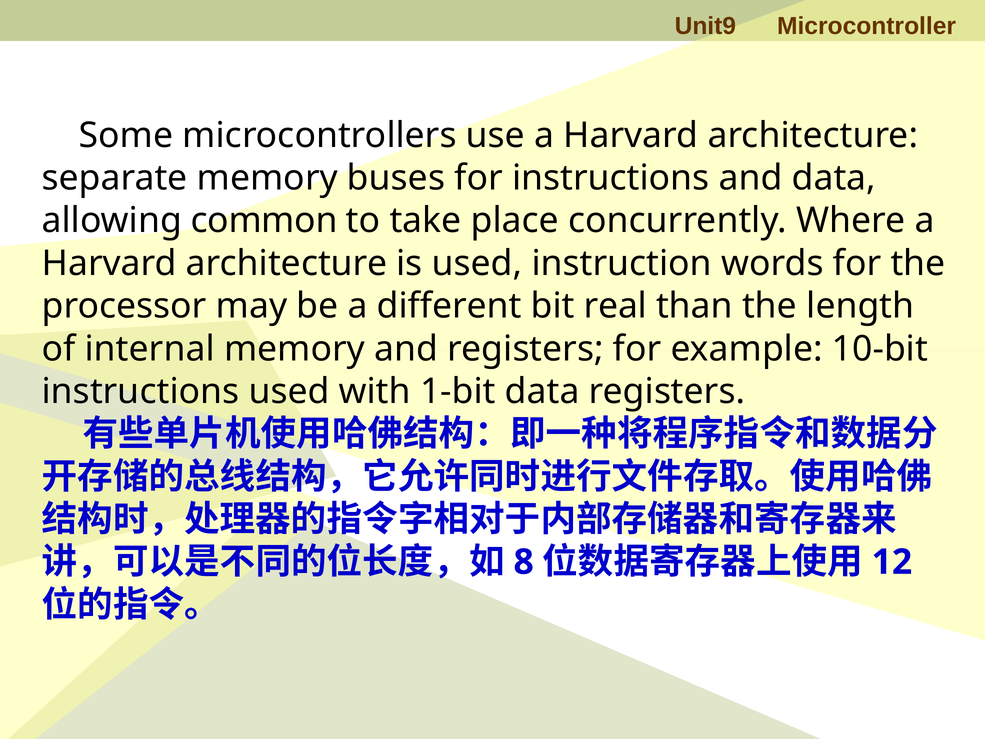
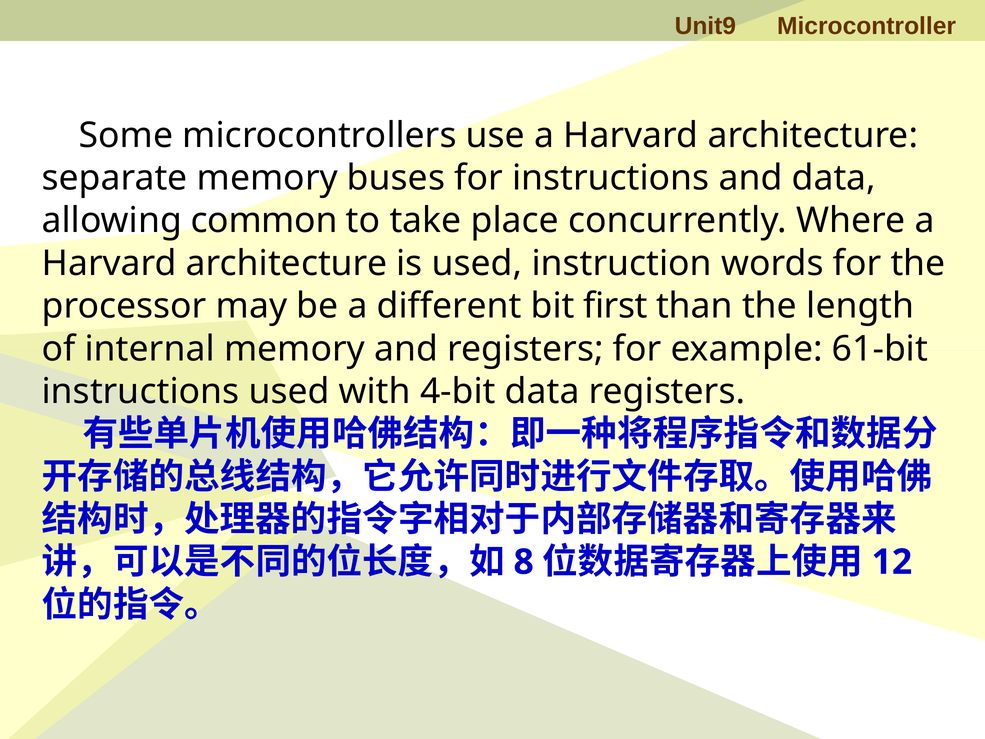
real: real -> first
10-bit: 10-bit -> 61-bit
1-bit: 1-bit -> 4-bit
